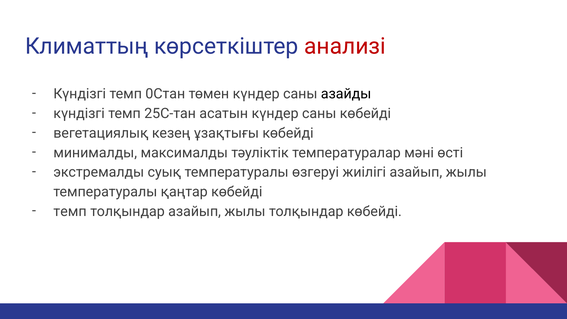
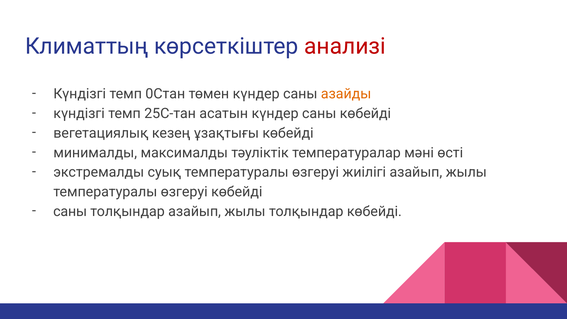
азайды colour: black -> orange
қаңтар at (184, 192): қаңтар -> өзгеруі
темп at (70, 211): темп -> саны
